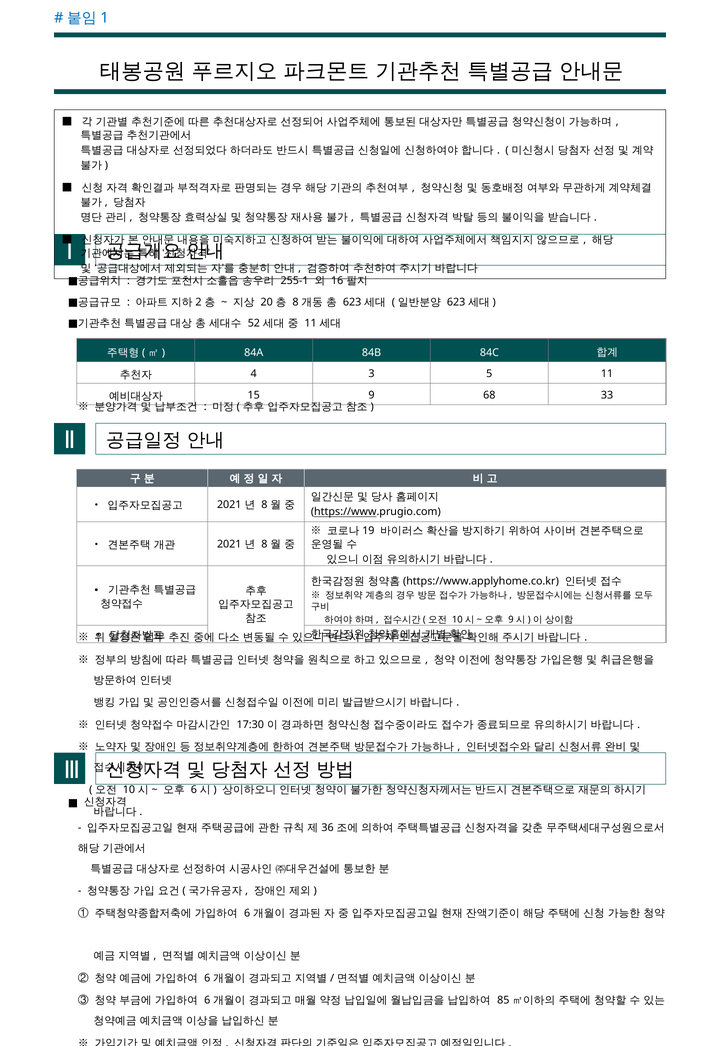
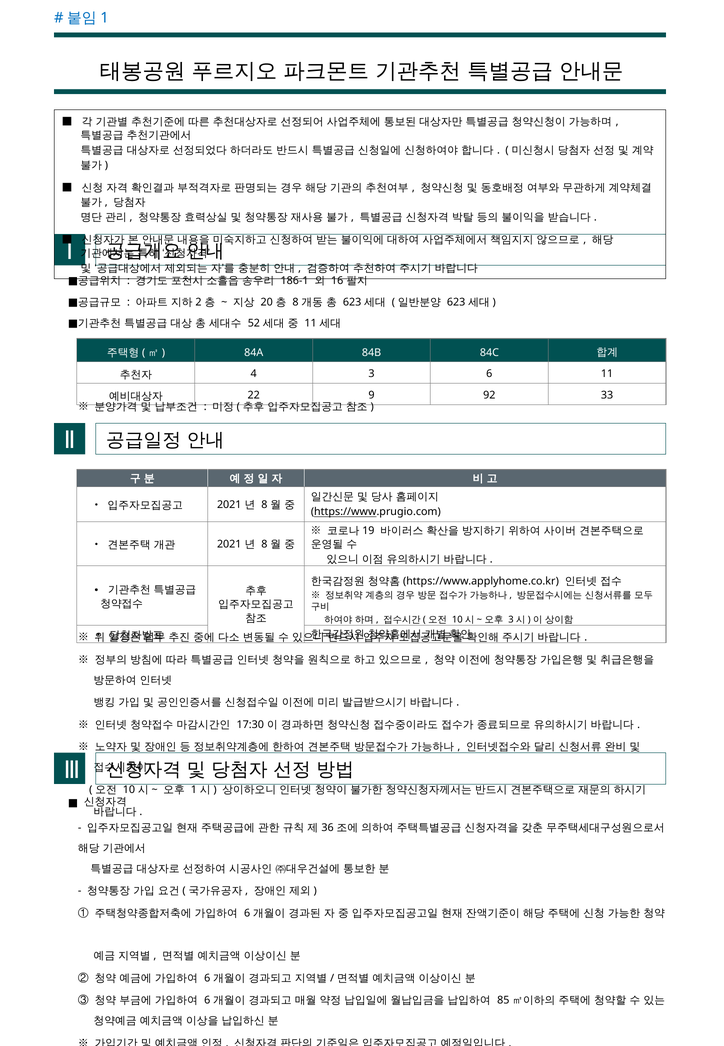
255-1: 255-1 -> 186-1
3 5: 5 -> 6
15: 15 -> 22
68: 68 -> 92
9 at (511, 619): 9 -> 3
6 at (194, 789): 6 -> 1
